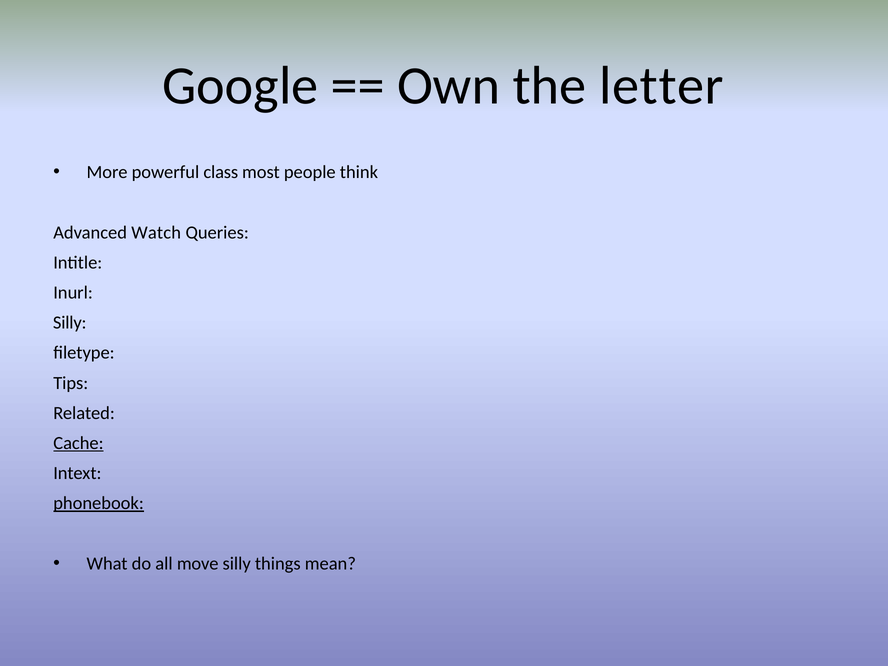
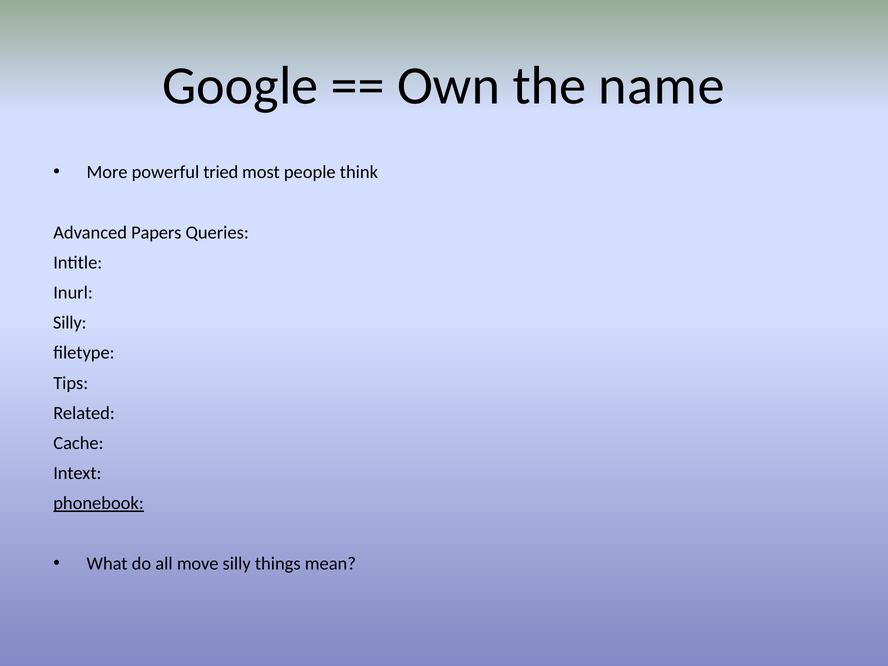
letter: letter -> name
class: class -> tried
Watch: Watch -> Papers
Cache underline: present -> none
